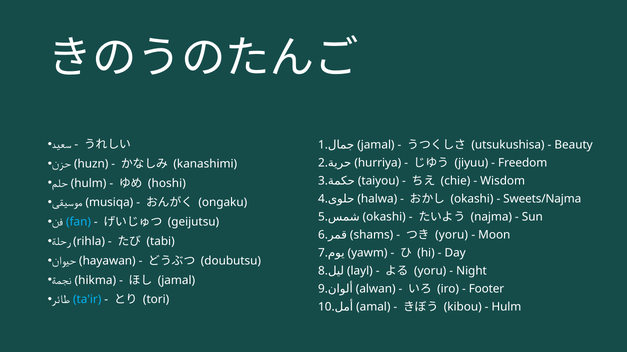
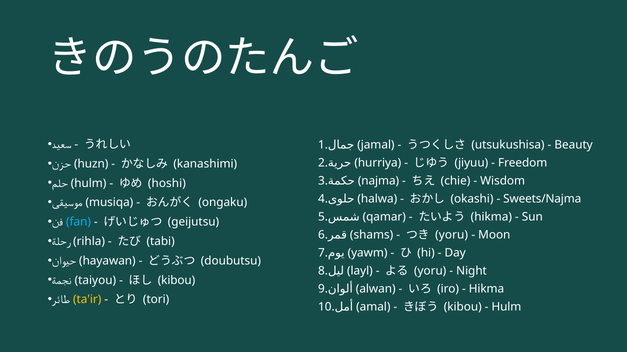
taiyou: taiyou -> najma
okashi at (384, 217): okashi -> qamar
najma at (491, 217): najma -> hikma
hikma: hikma -> taiyou
jamal at (176, 281): jamal -> kibou
Footer at (486, 289): Footer -> Hikma
ta'ir colour: light blue -> yellow
